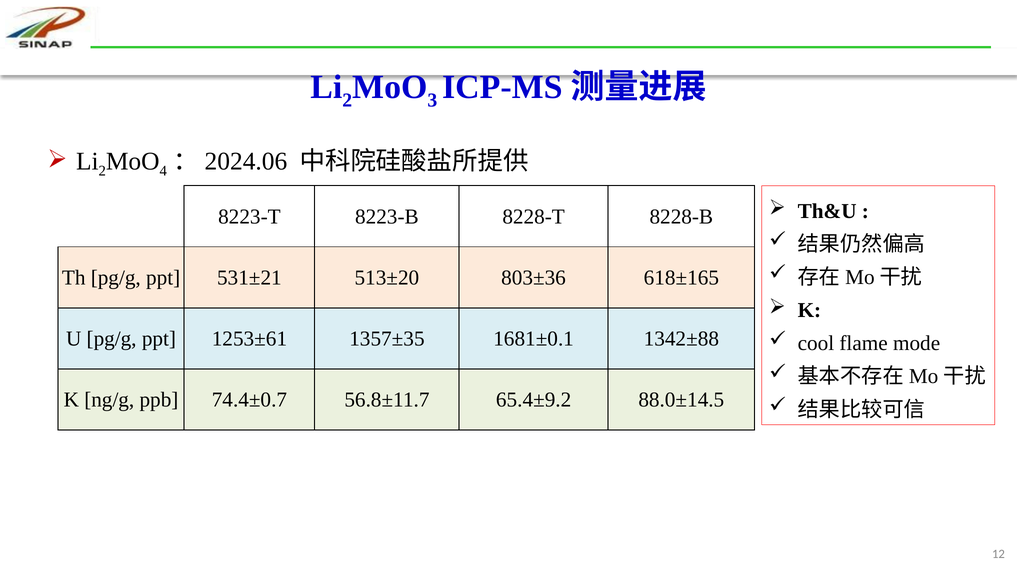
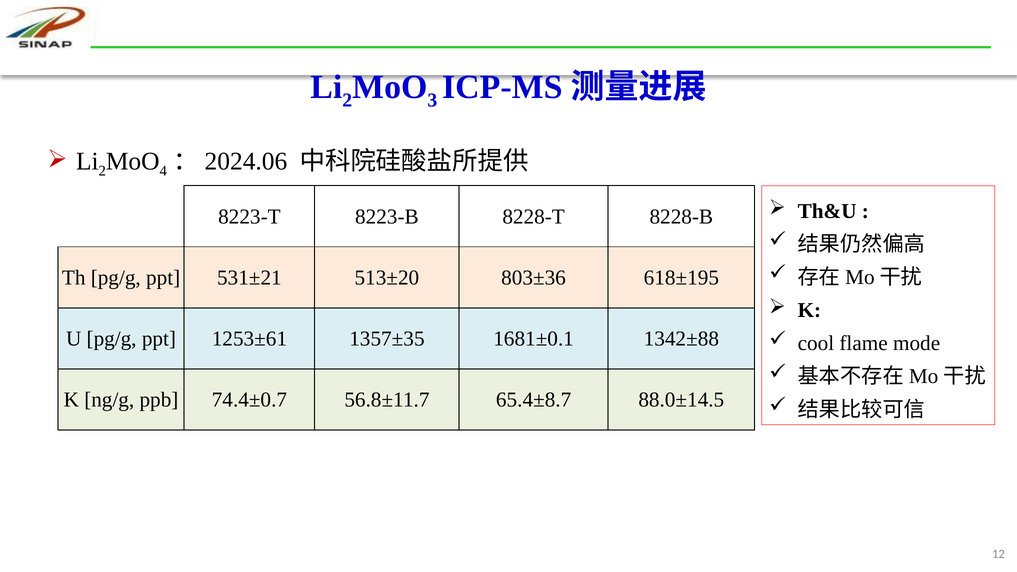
618±165: 618±165 -> 618±195
65.4±9.2: 65.4±9.2 -> 65.4±8.7
